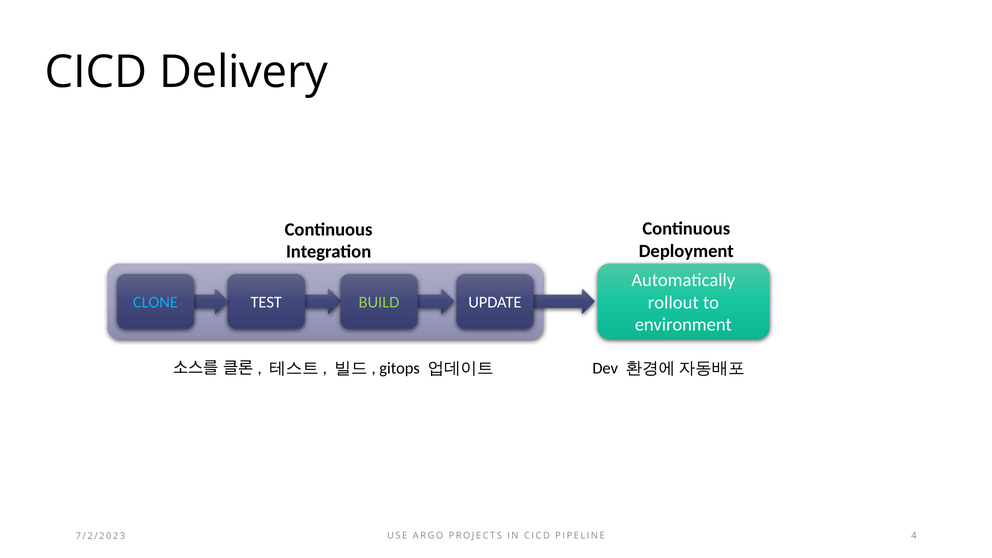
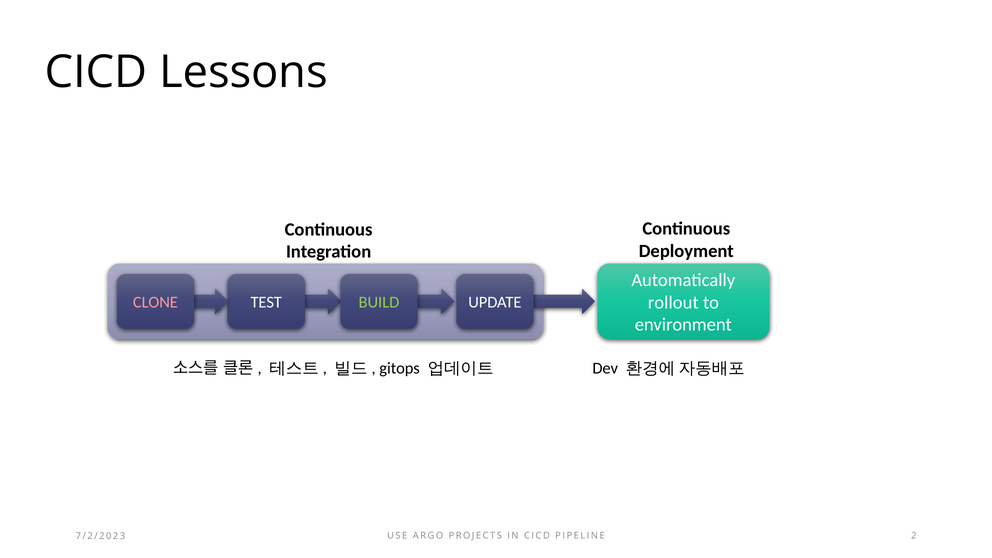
Delivery: Delivery -> Lessons
CLONE colour: light blue -> pink
4: 4 -> 2
